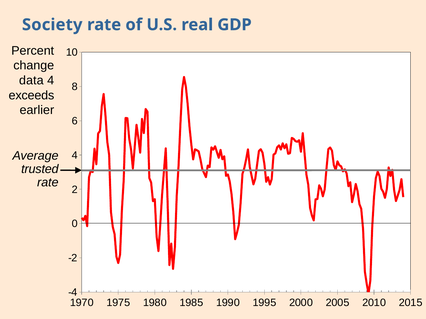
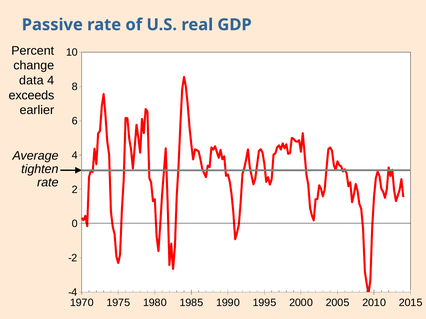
Society: Society -> Passive
trusted: trusted -> tighten
